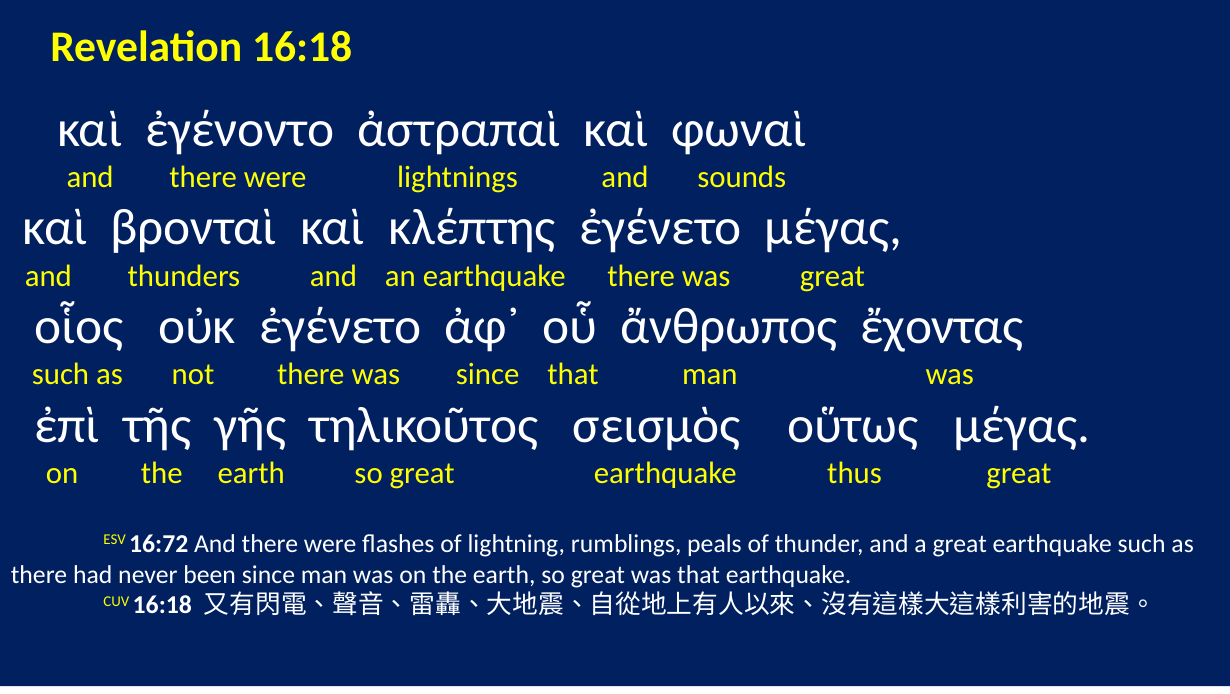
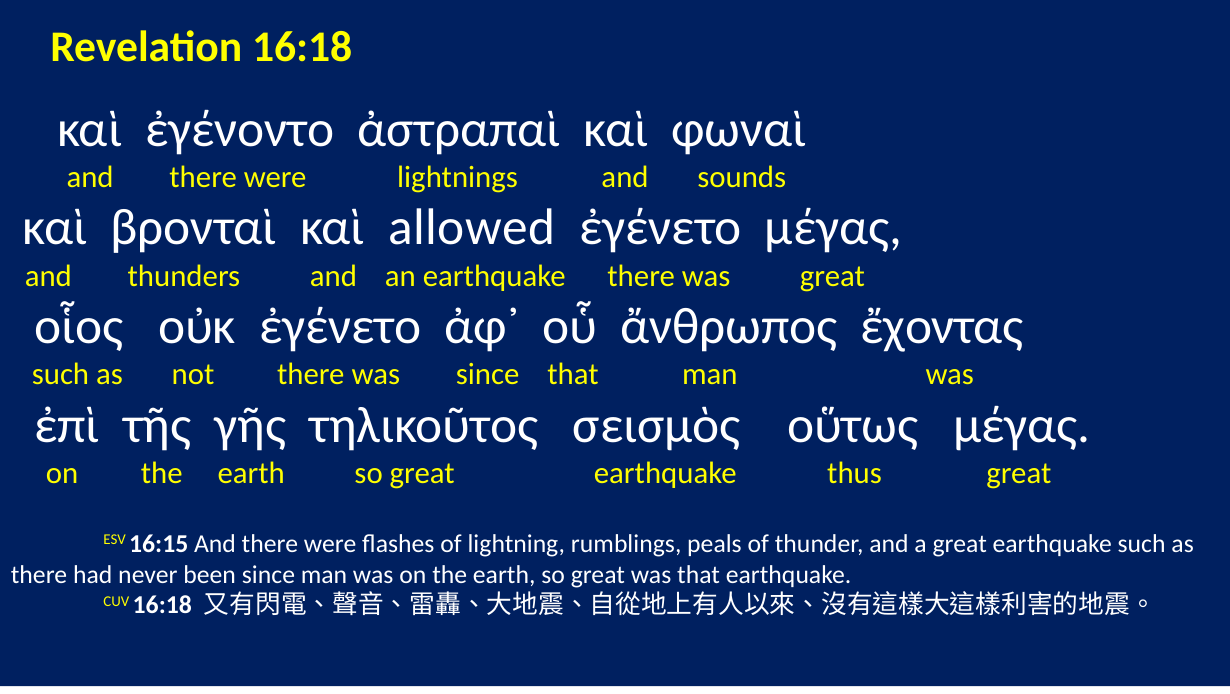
κλέπτης: κλέπτης -> allowed
16:72: 16:72 -> 16:15
